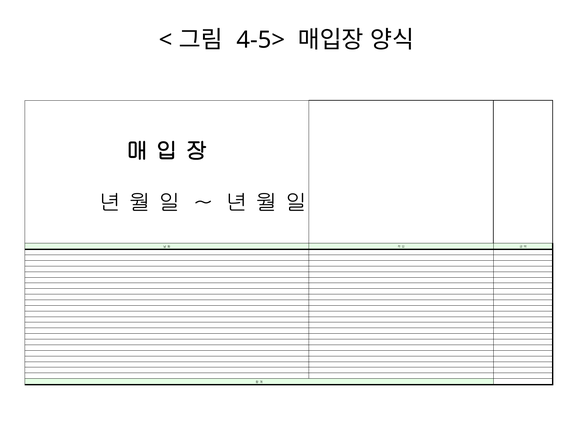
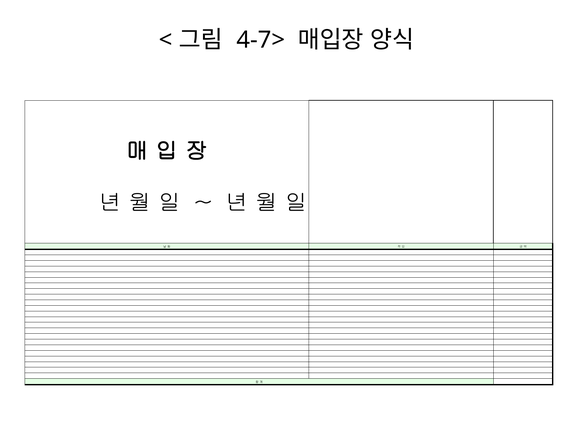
4-5>: 4-5> -> 4-7>
